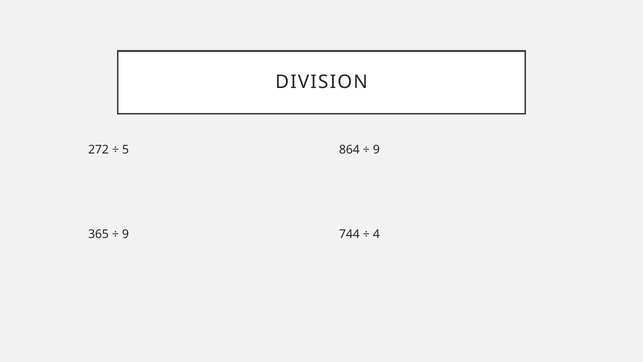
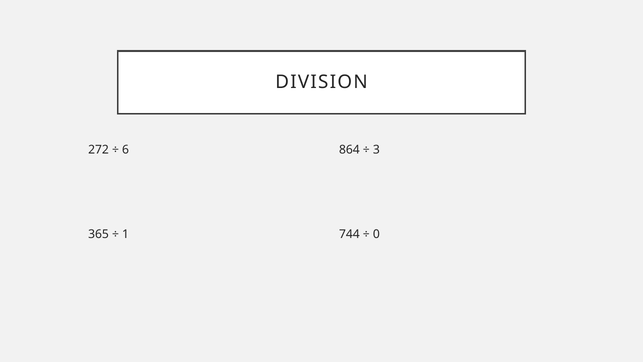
5: 5 -> 6
9 at (376, 150): 9 -> 3
9 at (125, 234): 9 -> 1
4: 4 -> 0
